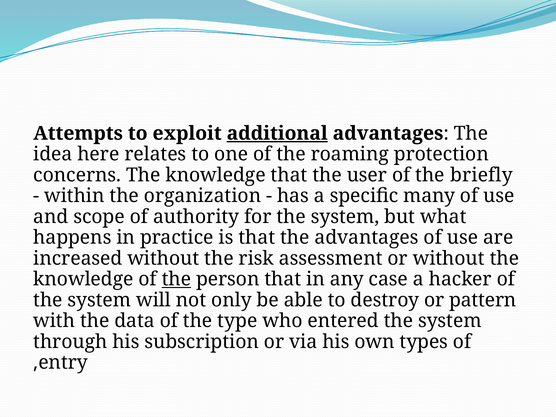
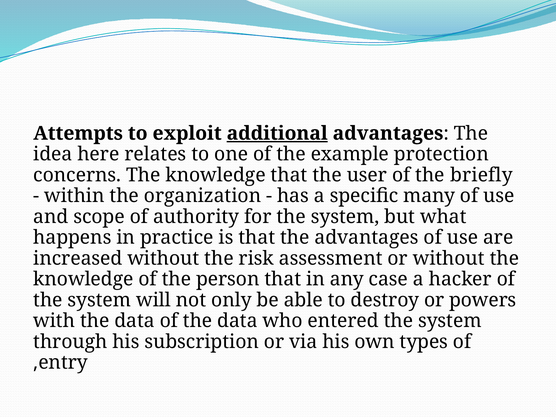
roaming: roaming -> example
the at (176, 279) underline: present -> none
pattern: pattern -> powers
of the type: type -> data
